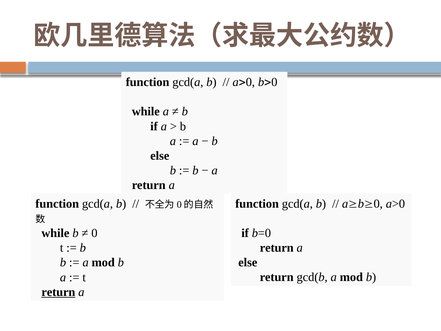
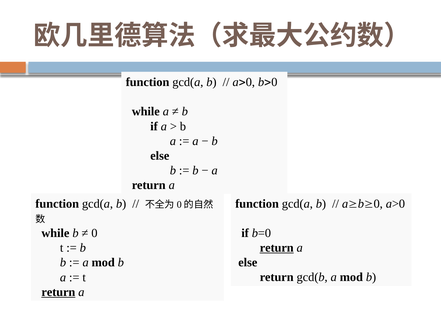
return at (277, 248) underline: none -> present
